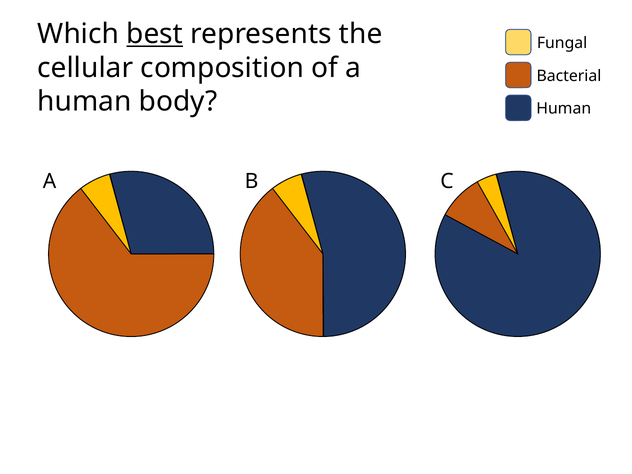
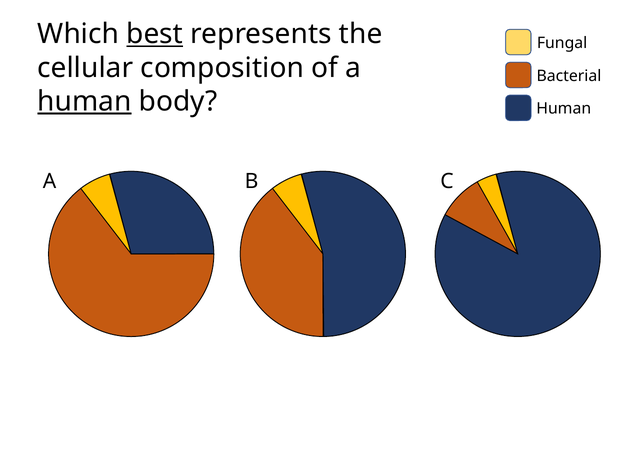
human at (84, 101) underline: none -> present
